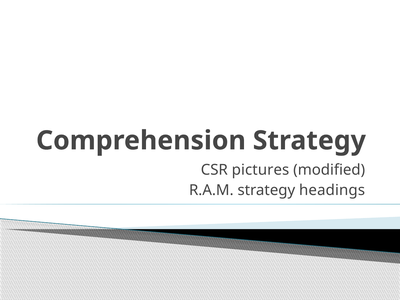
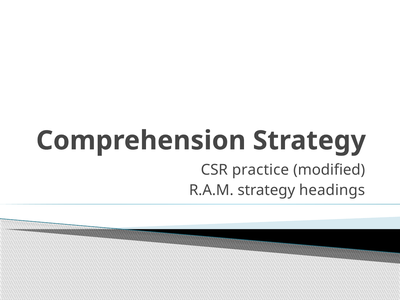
pictures: pictures -> practice
